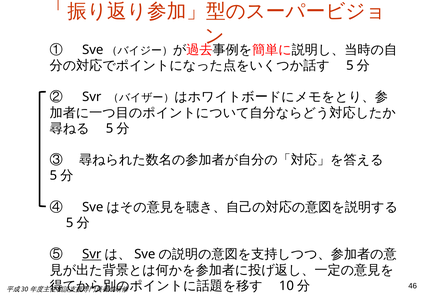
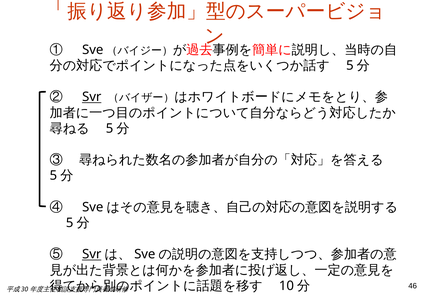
Svr at (92, 97) underline: none -> present
